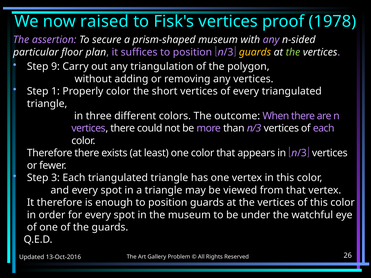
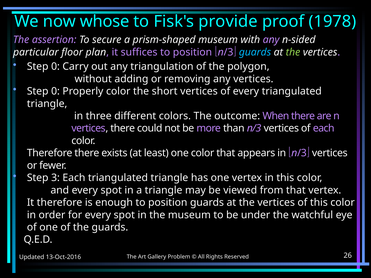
raised: raised -> whose
Fisk's vertices: vertices -> provide
guards at (255, 52) colour: yellow -> light blue
9 at (55, 67): 9 -> 0
1 at (55, 91): 1 -> 0
